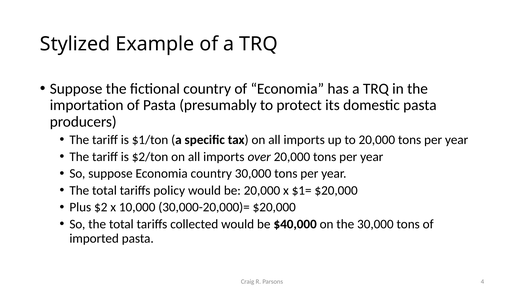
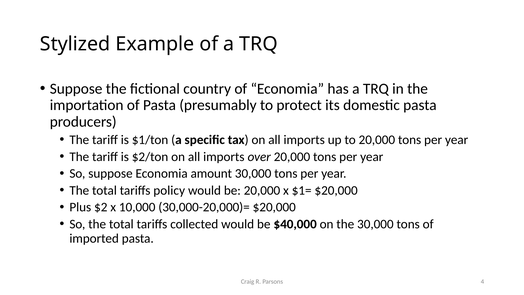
Economia country: country -> amount
